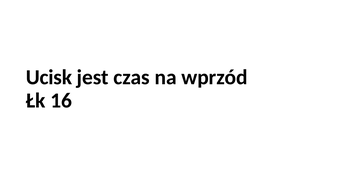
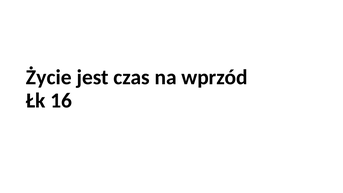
Ucisk: Ucisk -> Życie
